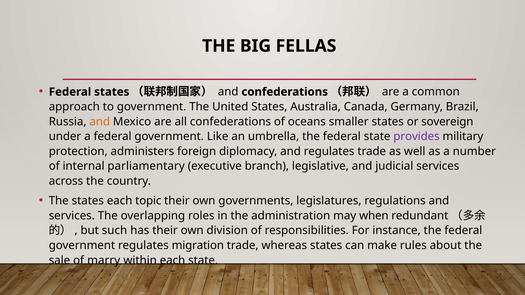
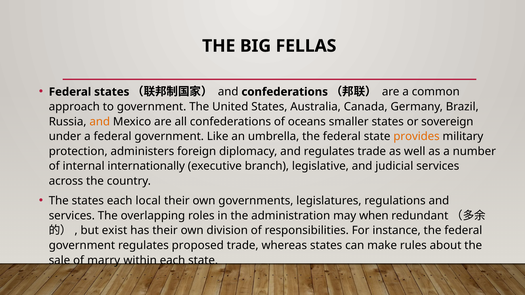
provides colour: purple -> orange
parliamentary: parliamentary -> internationally
topic: topic -> local
such: such -> exist
migration: migration -> proposed
